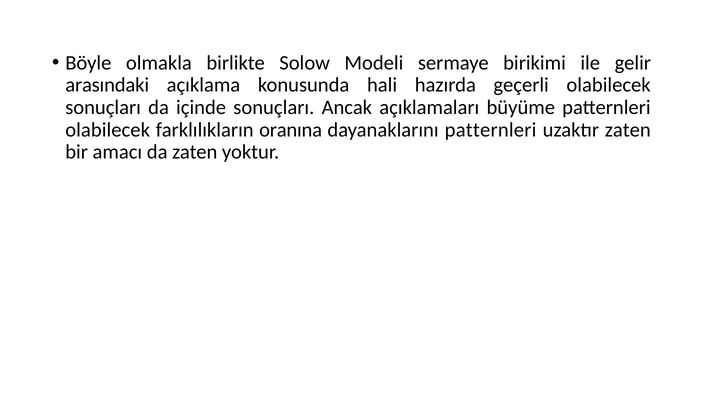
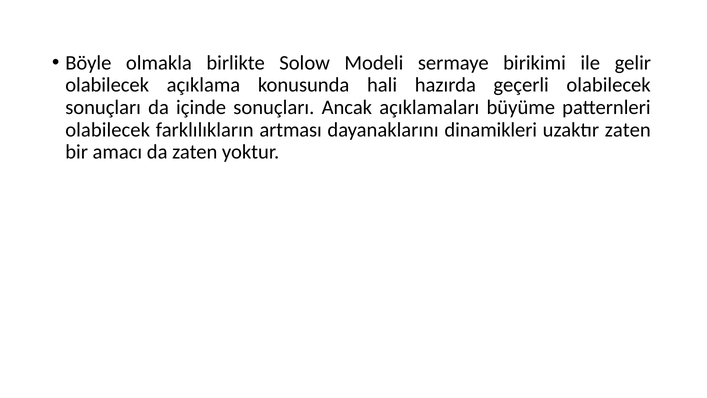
arasındaki at (107, 85): arasındaki -> olabilecek
oranına: oranına -> artması
dayanaklarını patternleri: patternleri -> dinamikleri
